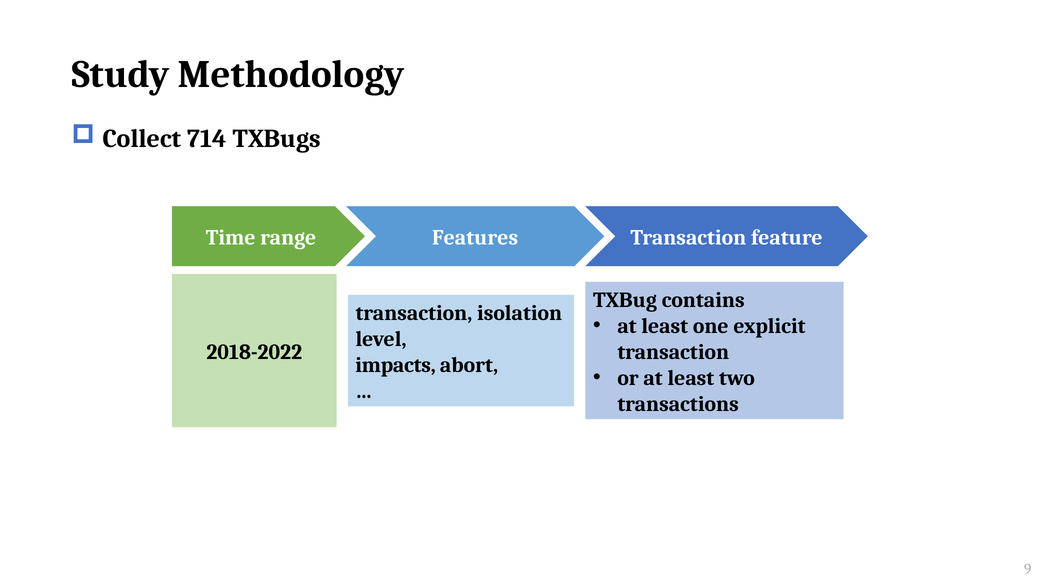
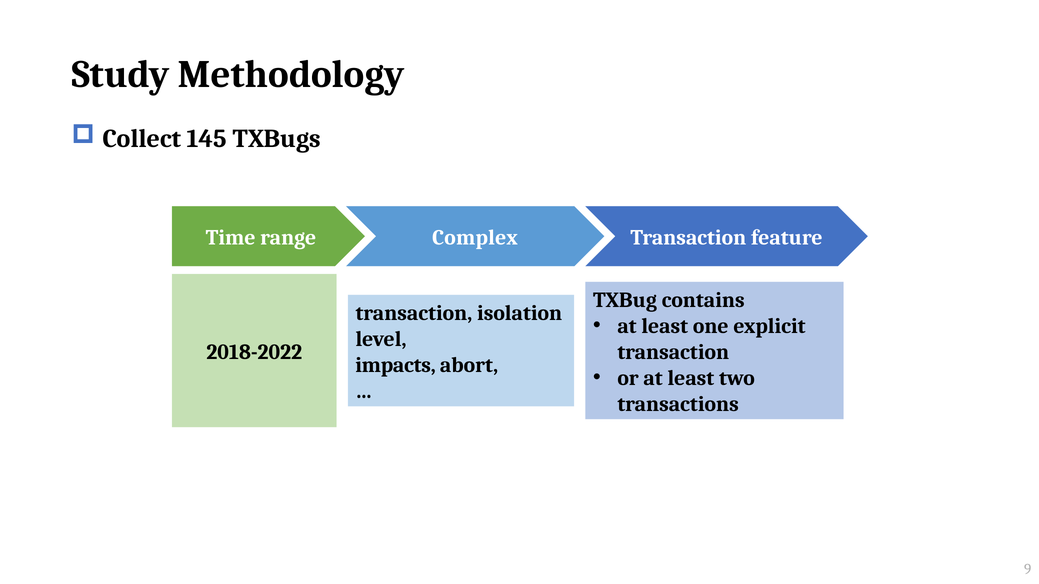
714: 714 -> 145
Features: Features -> Complex
